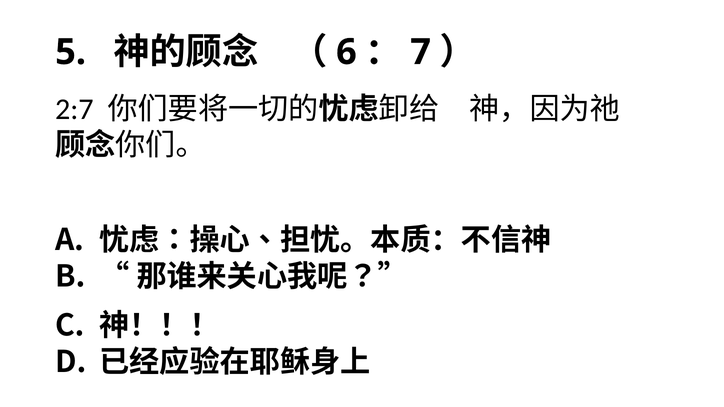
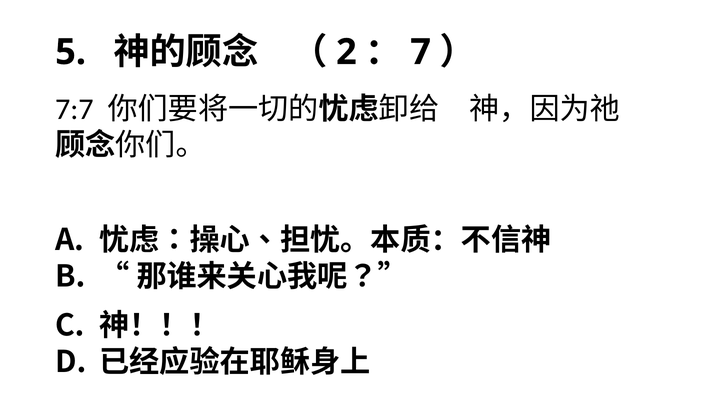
6: 6 -> 2
2:7: 2:7 -> 7:7
